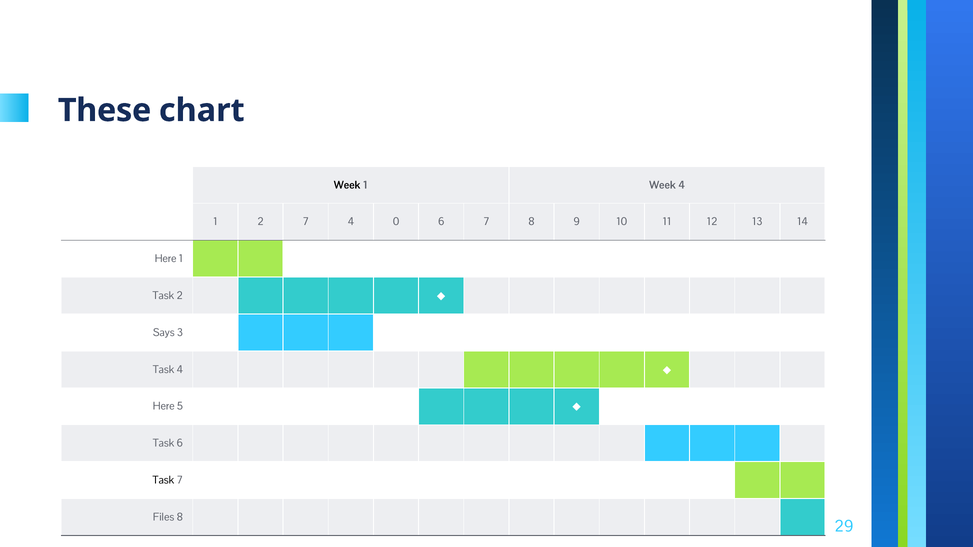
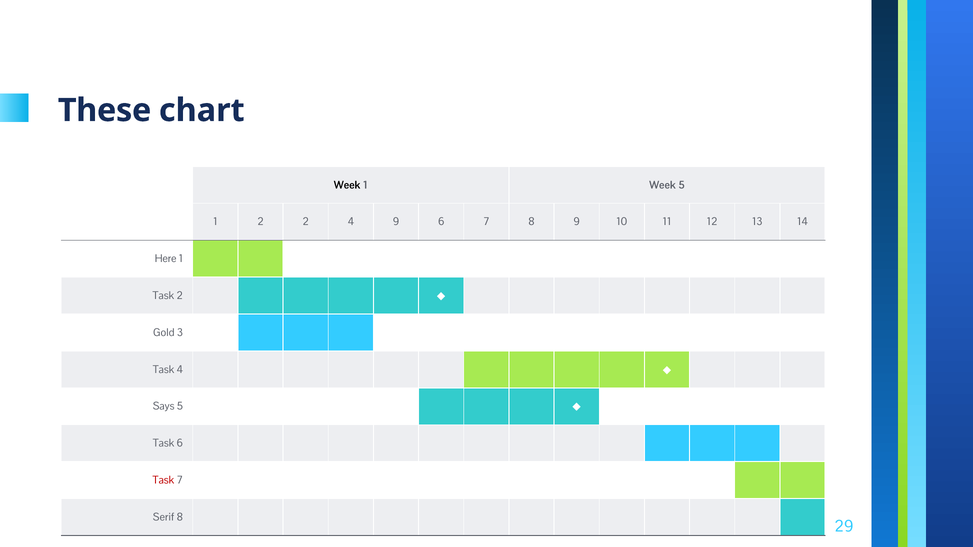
Week 4: 4 -> 5
2 7: 7 -> 2
4 0: 0 -> 9
Says: Says -> Gold
Here at (164, 407): Here -> Says
Task at (163, 481) colour: black -> red
Files: Files -> Serif
